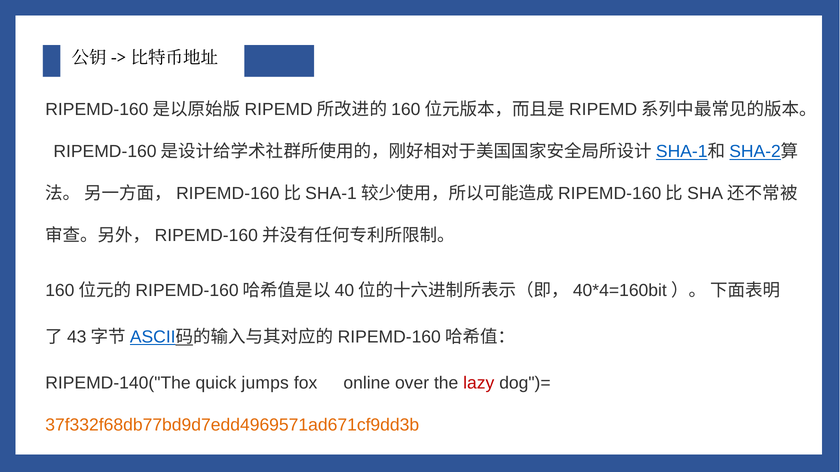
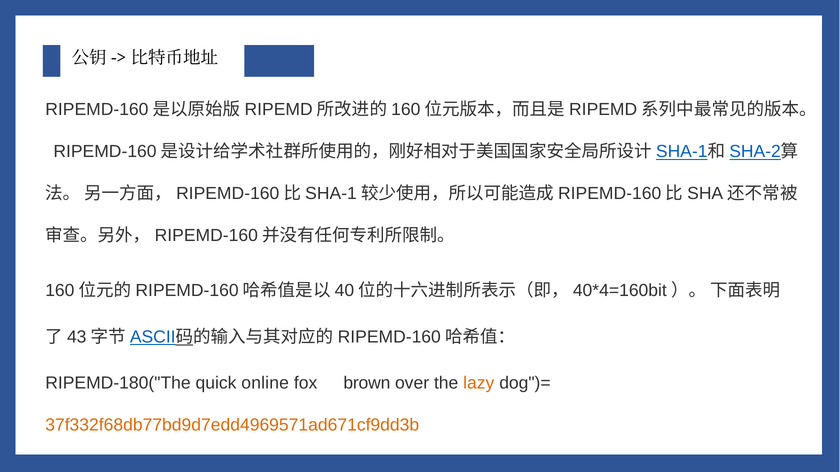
RIPEMD-140("The: RIPEMD-140("The -> RIPEMD-180("The
jumps: jumps -> online
online: online -> brown
lazy colour: red -> orange
